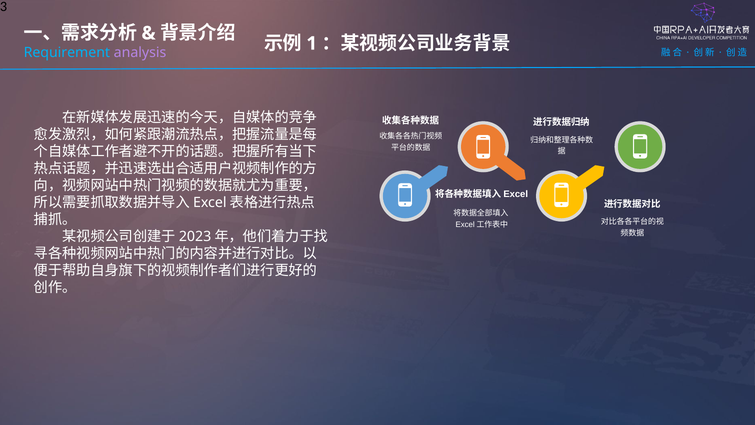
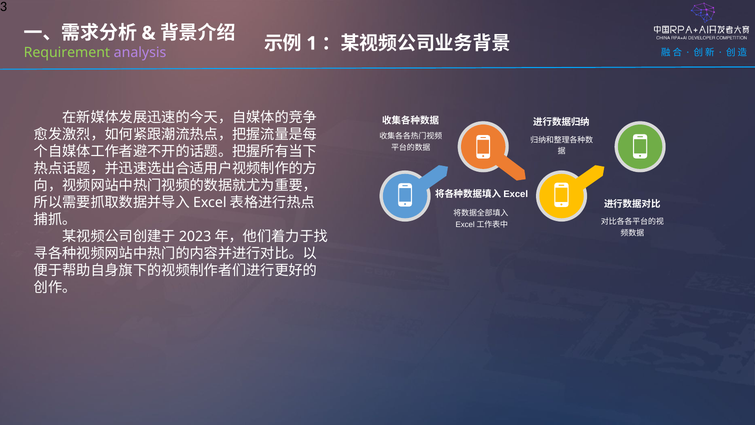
Requirement colour: light blue -> light green
